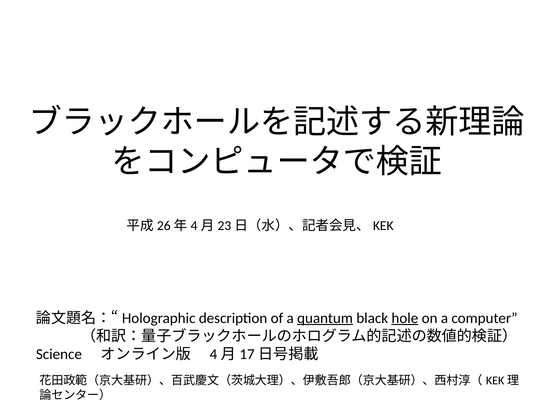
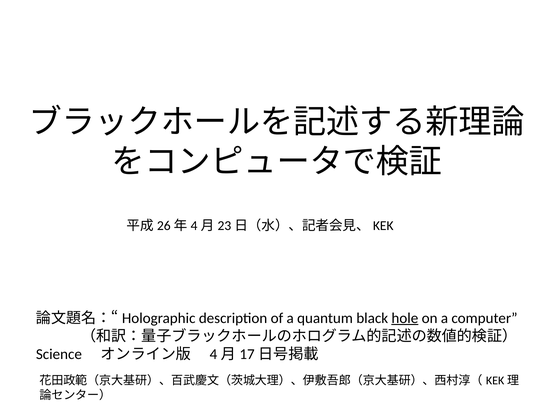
quantum underline: present -> none
